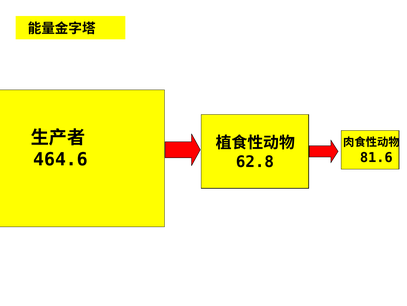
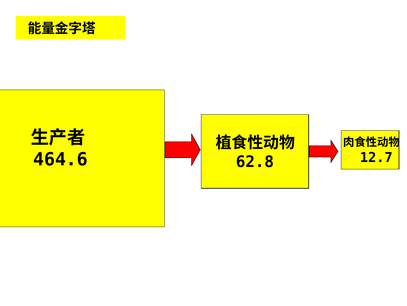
81.6: 81.6 -> 12.7
